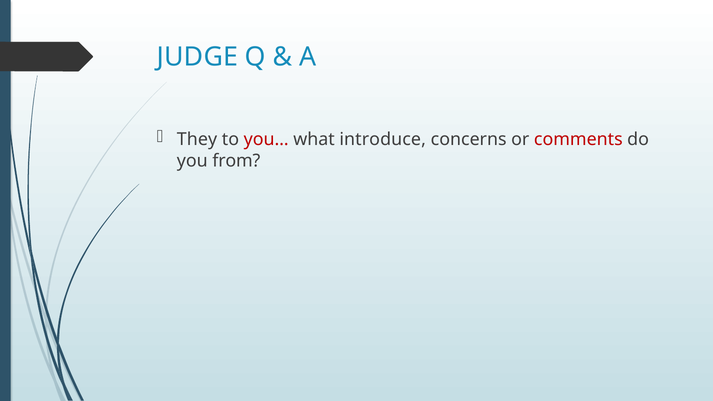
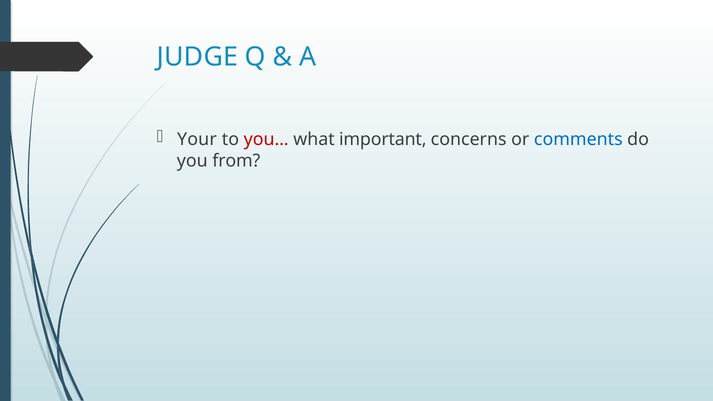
They: They -> Your
introduce: introduce -> important
comments colour: red -> blue
